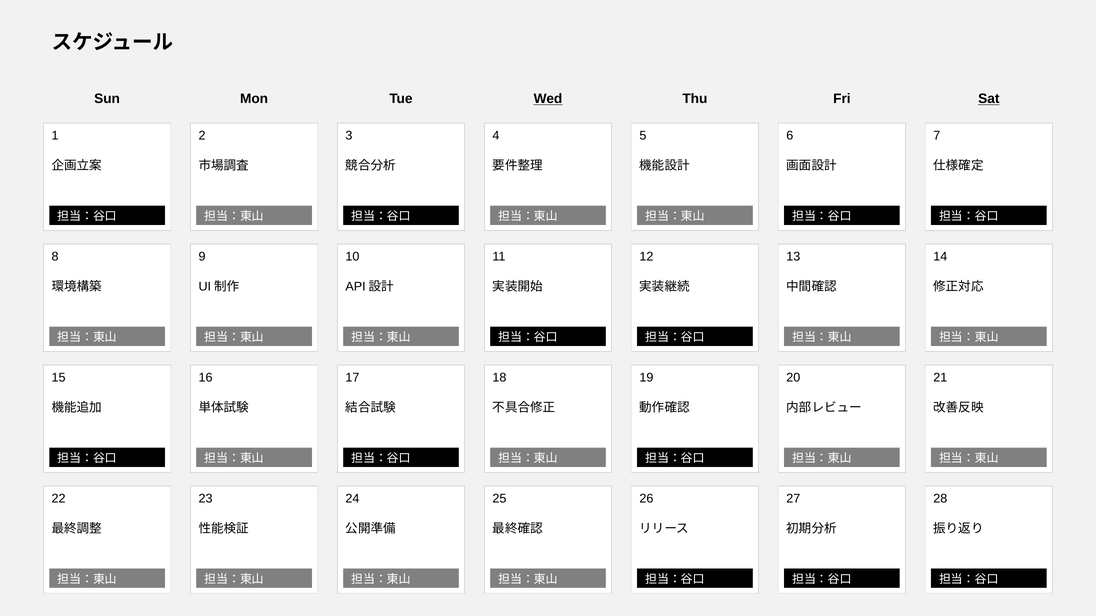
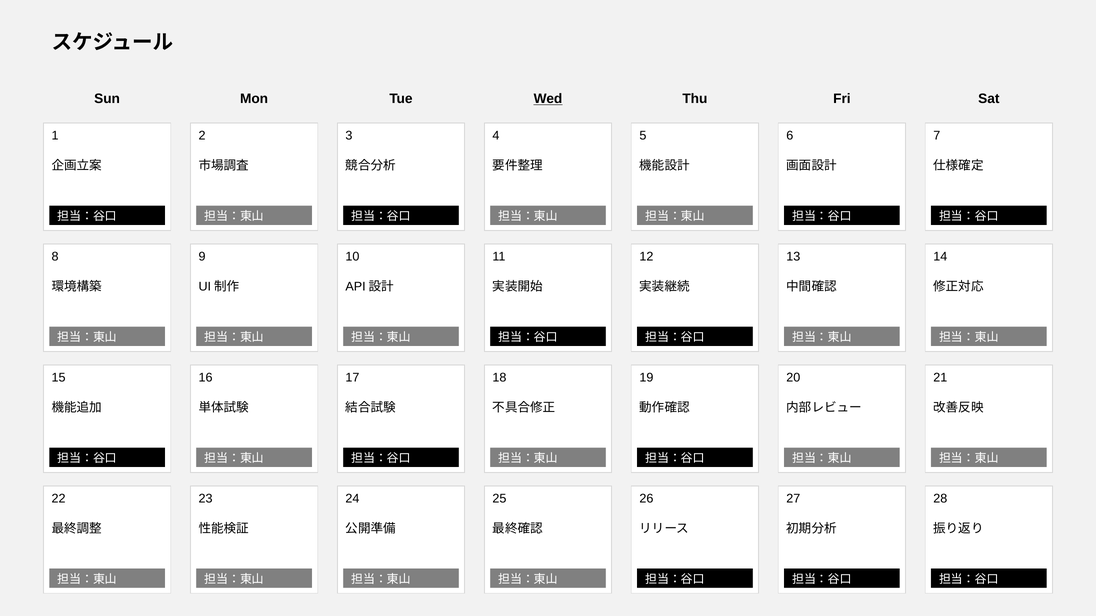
Sat underline: present -> none
